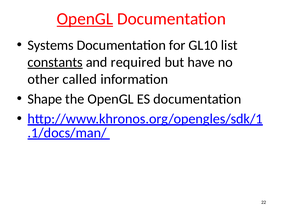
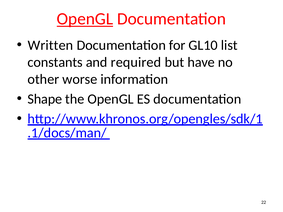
Systems: Systems -> Written
constants underline: present -> none
called: called -> worse
